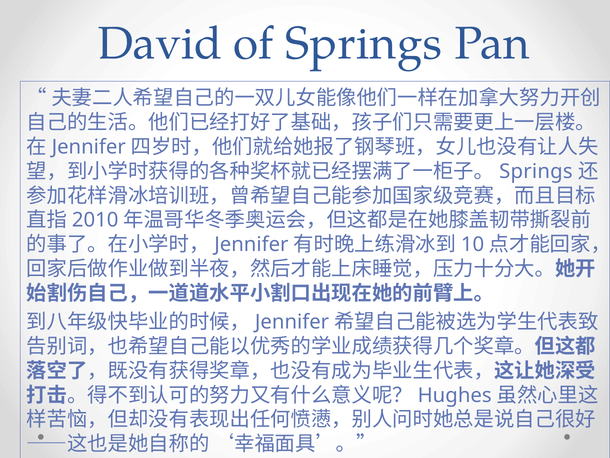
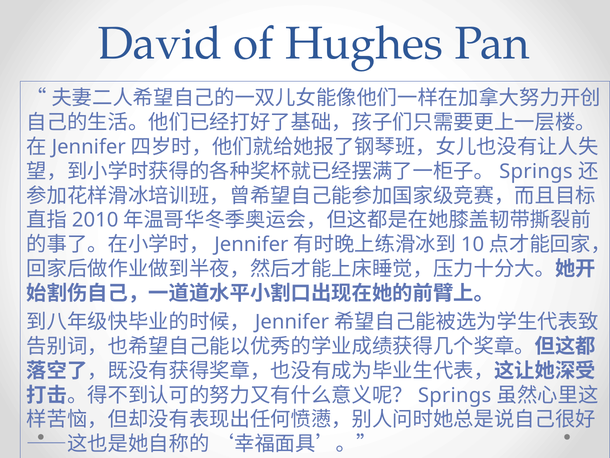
of Springs: Springs -> Hughes
Hughes at (455, 395): Hughes -> Springs
